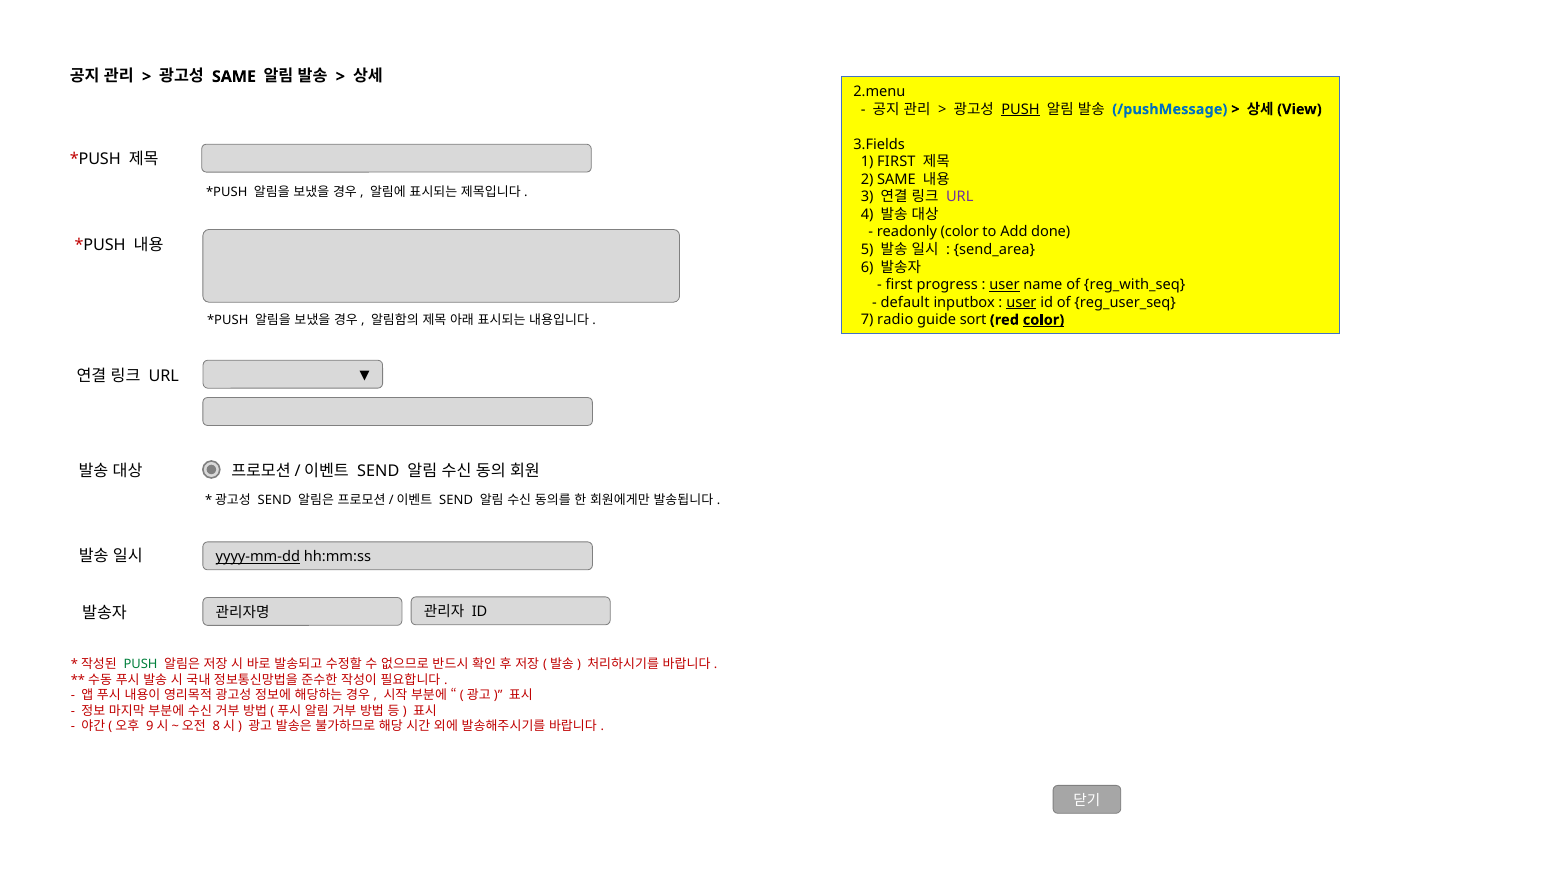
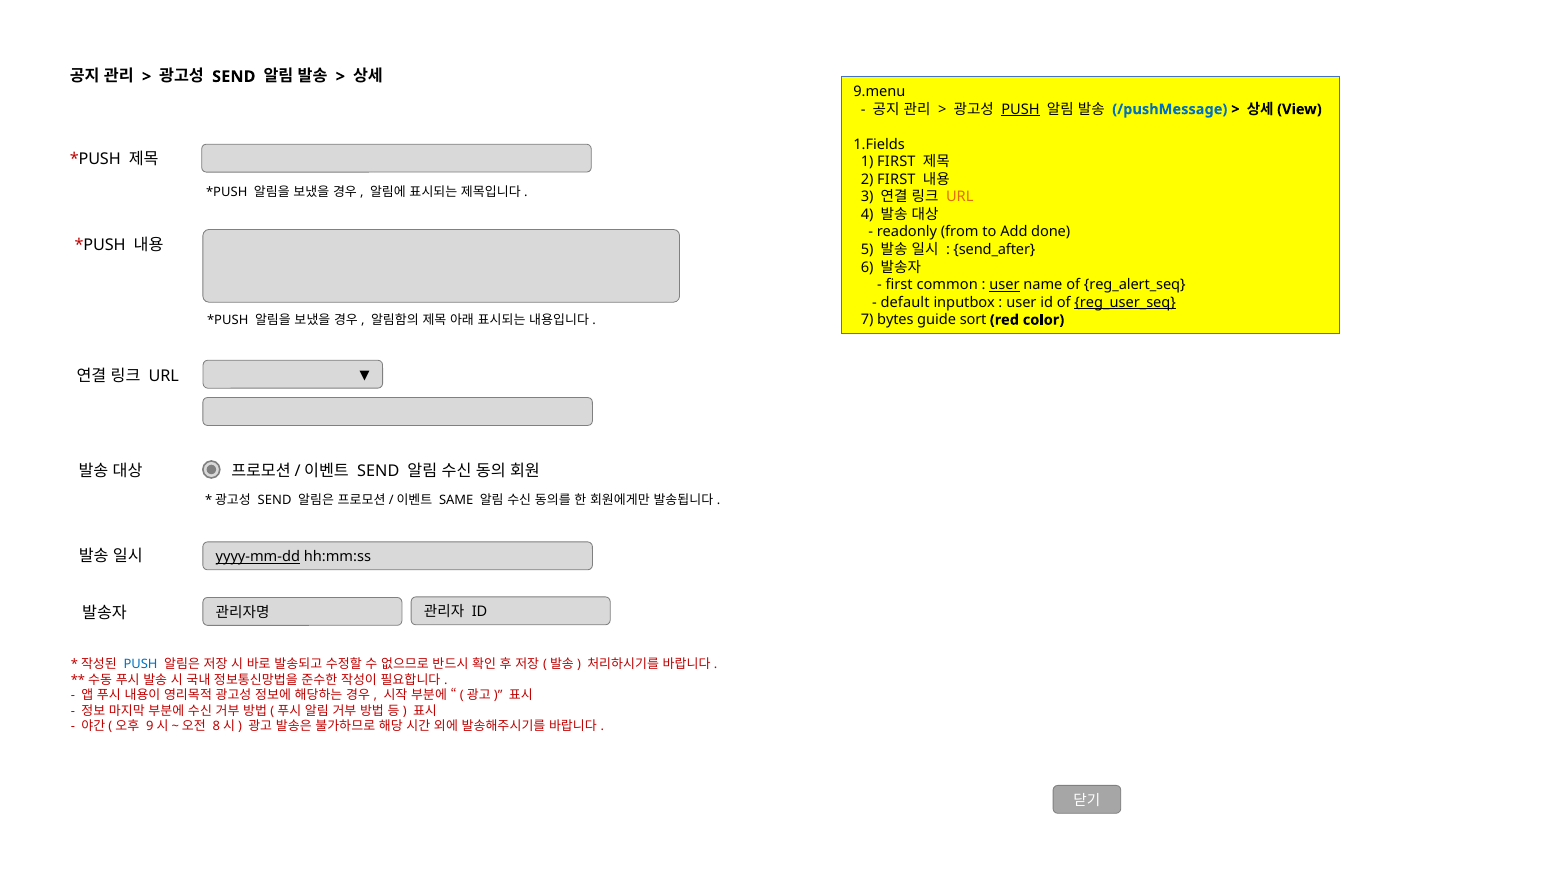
SAME at (234, 77): SAME -> SEND
2.menu: 2.menu -> 9.menu
3.Fields: 3.Fields -> 1.Fields
2 SAME: SAME -> FIRST
URL at (960, 197) colour: purple -> orange
readonly color: color -> from
send_area: send_area -> send_after
progress: progress -> common
reg_with_seq: reg_with_seq -> reg_alert_seq
user at (1021, 302) underline: present -> none
reg_user_seq underline: none -> present
radio: radio -> bytes
color at (1043, 320) underline: present -> none
SEND at (456, 501): SEND -> SAME
PUSH at (141, 664) colour: green -> blue
